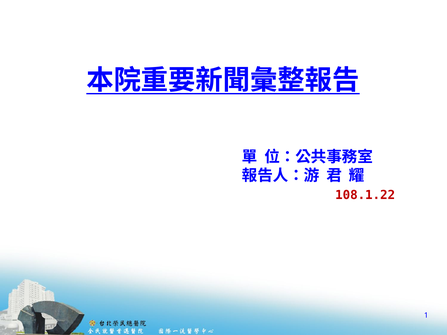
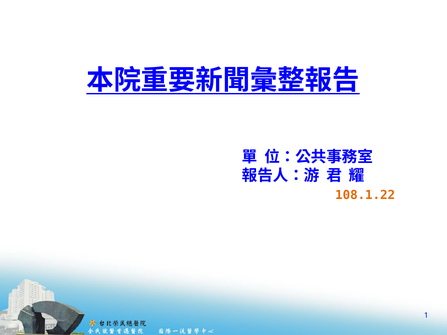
108.1.22 colour: red -> orange
